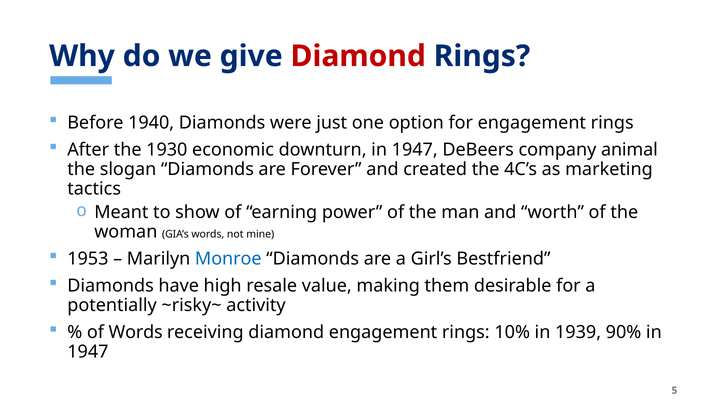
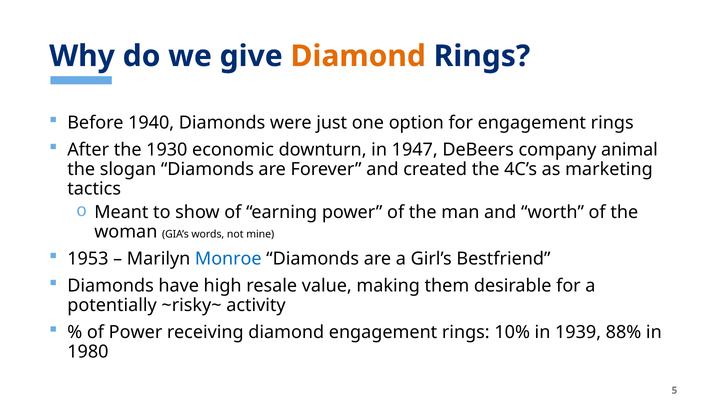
Diamond at (358, 56) colour: red -> orange
of Words: Words -> Power
90%: 90% -> 88%
1947 at (88, 351): 1947 -> 1980
